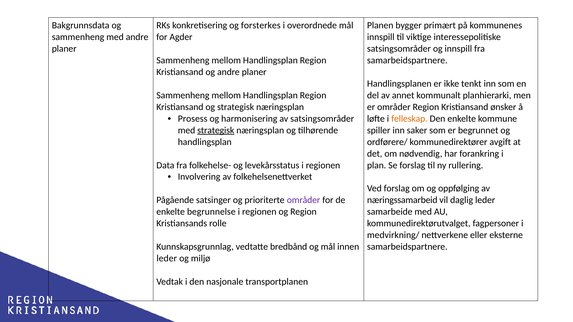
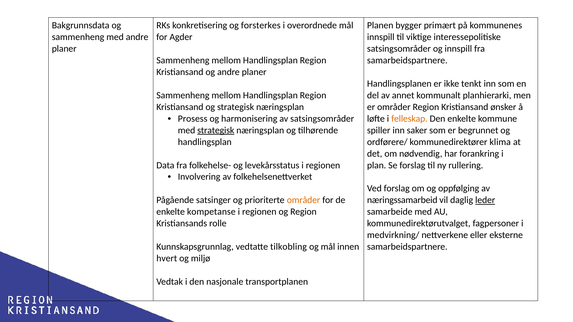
avgift: avgift -> klima
områder at (304, 200) colour: purple -> orange
leder at (485, 200) underline: none -> present
begrunnelse: begrunnelse -> kompetanse
bredbånd: bredbånd -> tilkobling
leder at (167, 259): leder -> hvert
